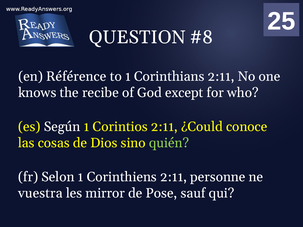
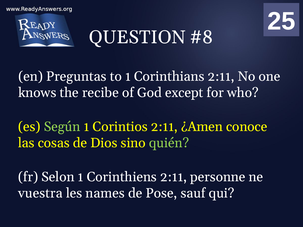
Référence: Référence -> Preguntas
Según colour: white -> light green
¿Could: ¿Could -> ¿Amen
mirror: mirror -> names
